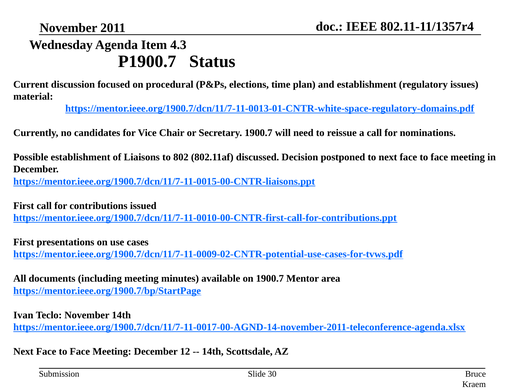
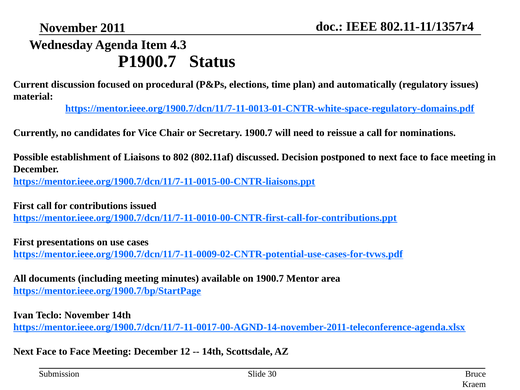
and establishment: establishment -> automatically
